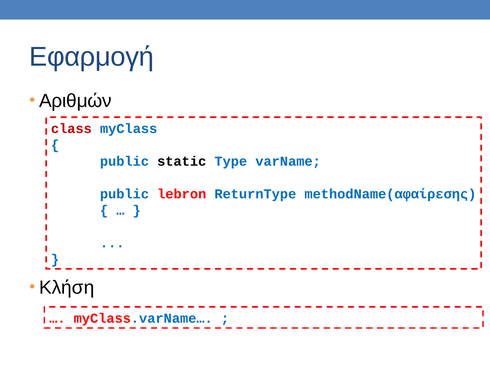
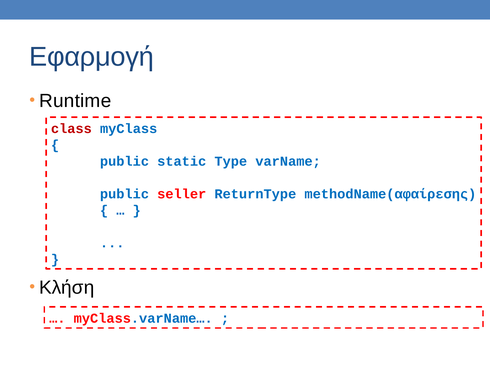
Αριθμών: Αριθμών -> Runtime
static colour: black -> blue
lebron: lebron -> seller
